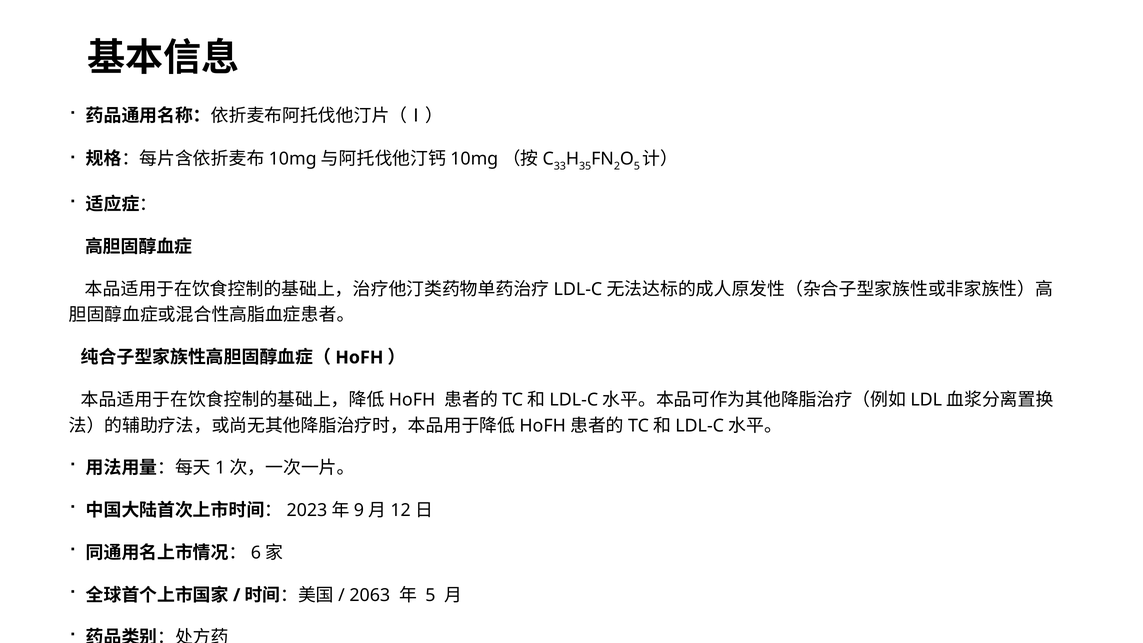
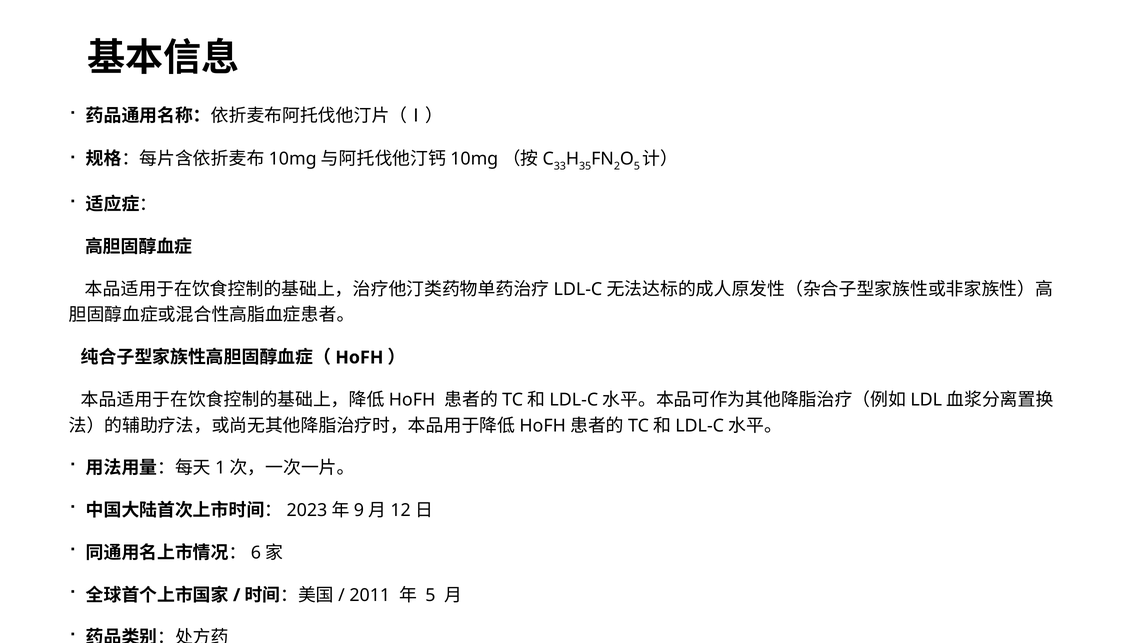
2063: 2063 -> 2011
